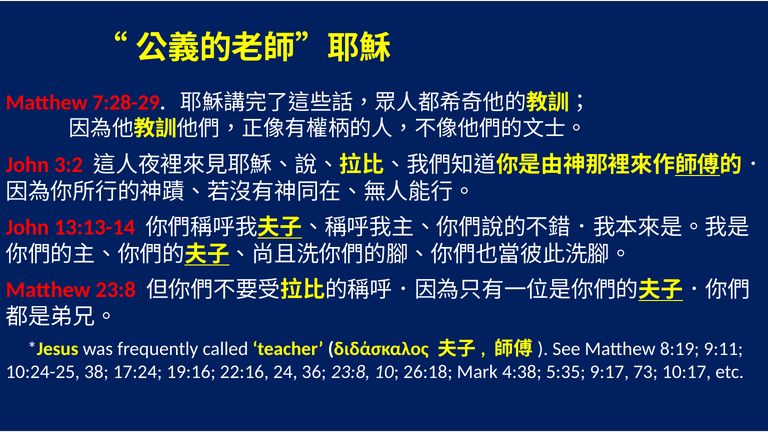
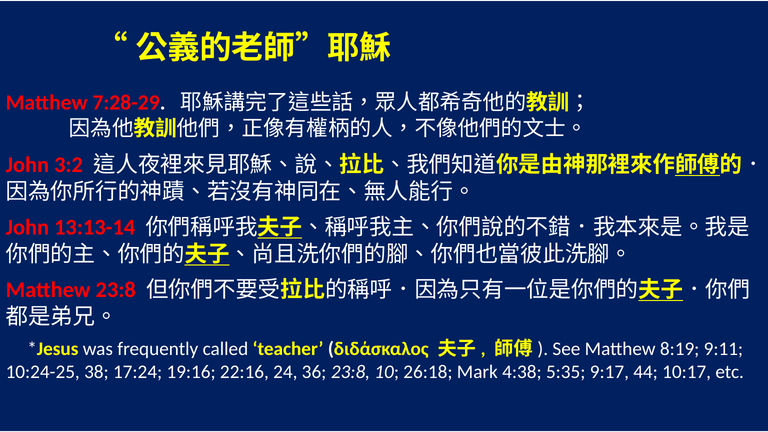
73: 73 -> 44
